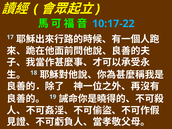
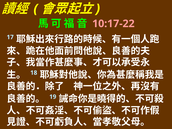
10:17-22 colour: light blue -> pink
